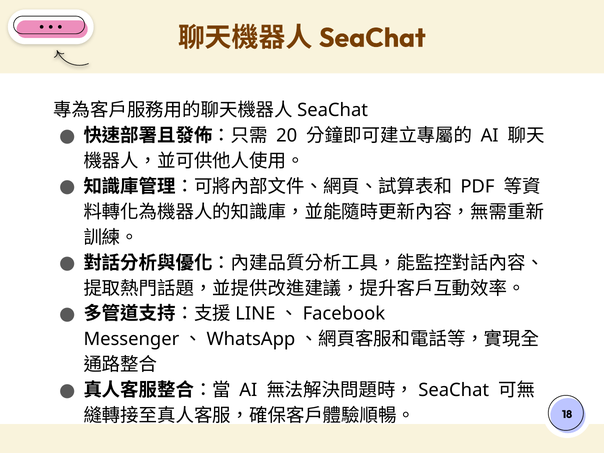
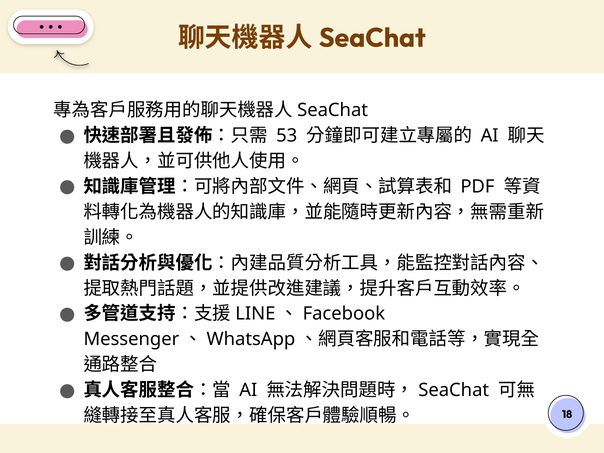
20: 20 -> 53
